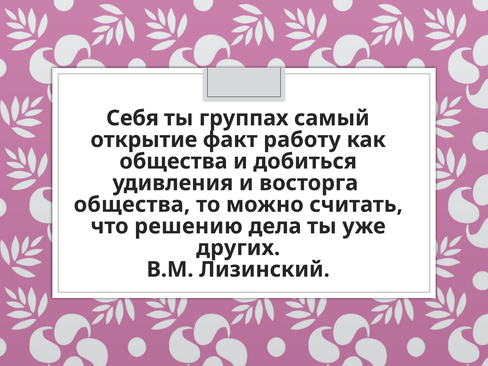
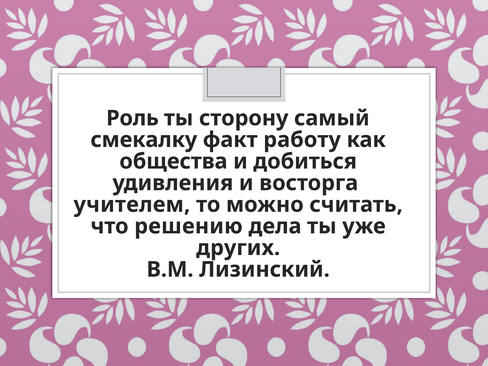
Себя: Себя -> Роль
группах: группах -> сторону
открытие: открытие -> смекалку
общества at (132, 205): общества -> учителем
